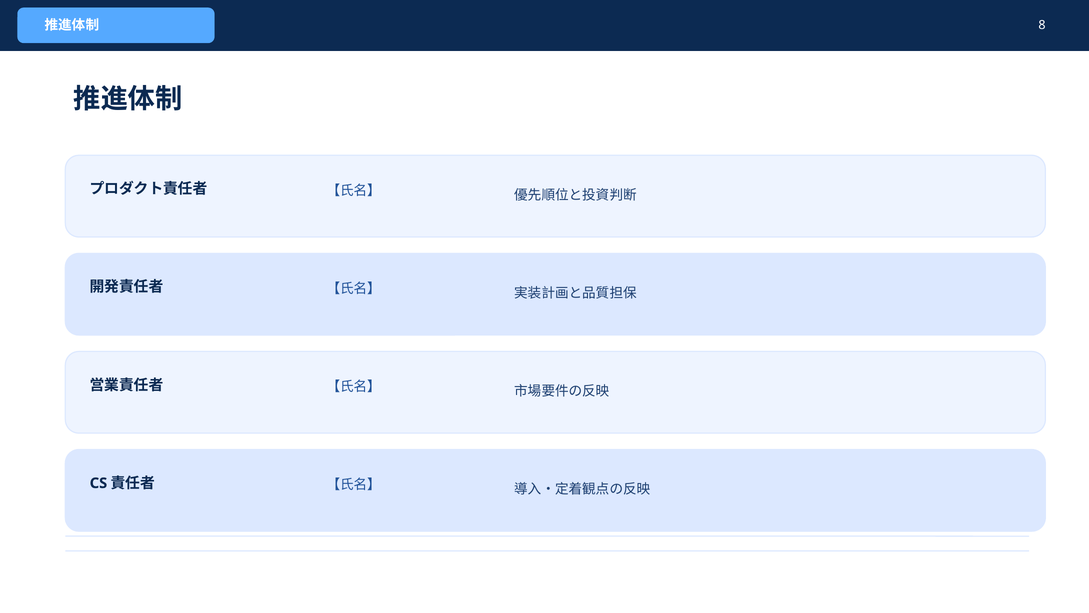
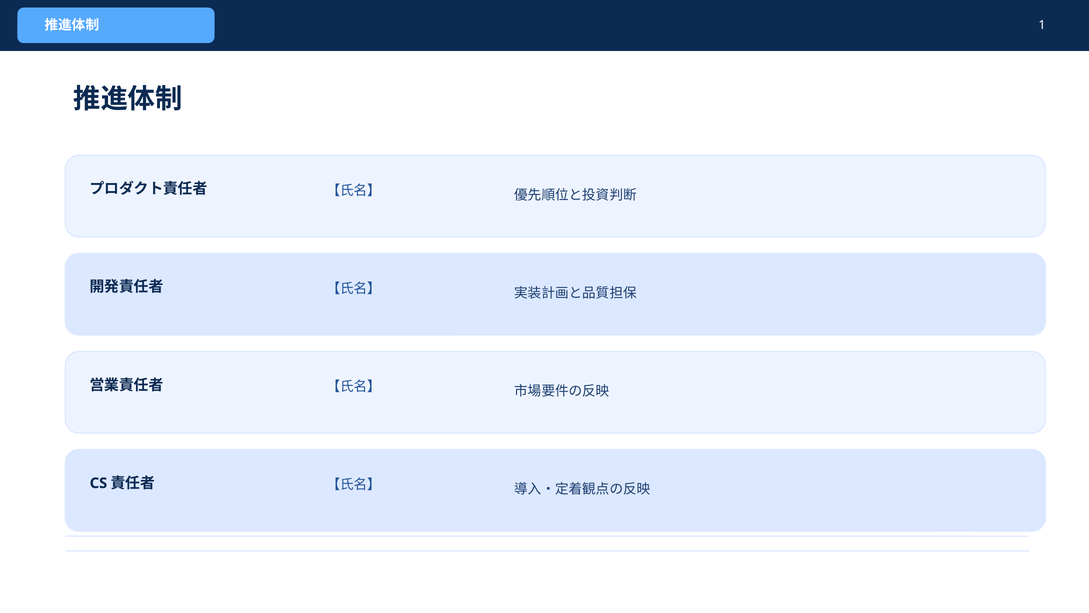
8: 8 -> 1
